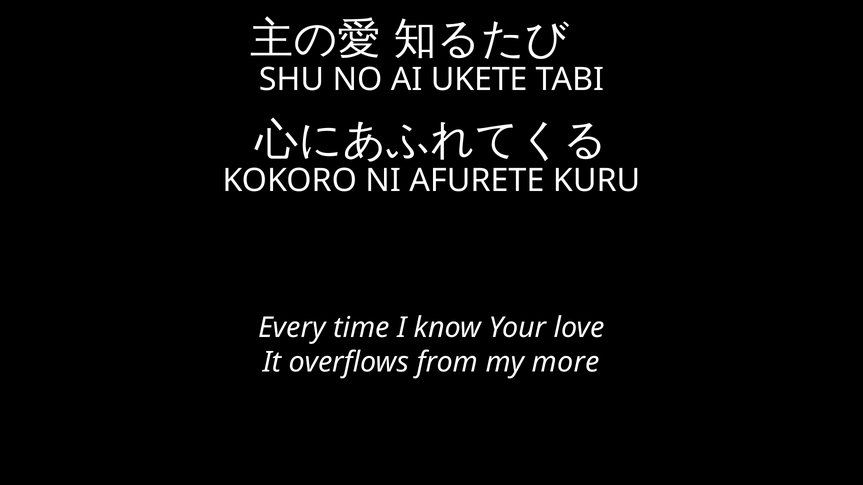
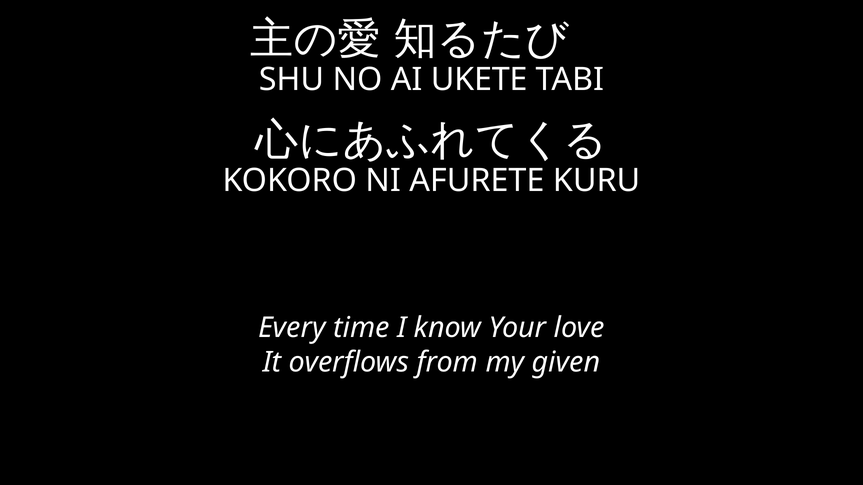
more: more -> given
